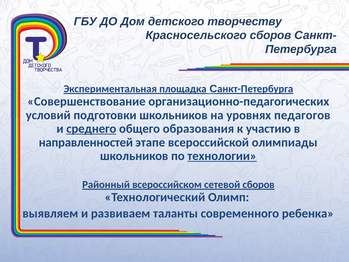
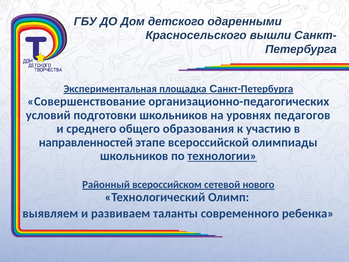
творчеству: творчеству -> одаренными
Красносельского сборов: сборов -> вышли
среднего underline: present -> none
сетевой сборов: сборов -> нового
